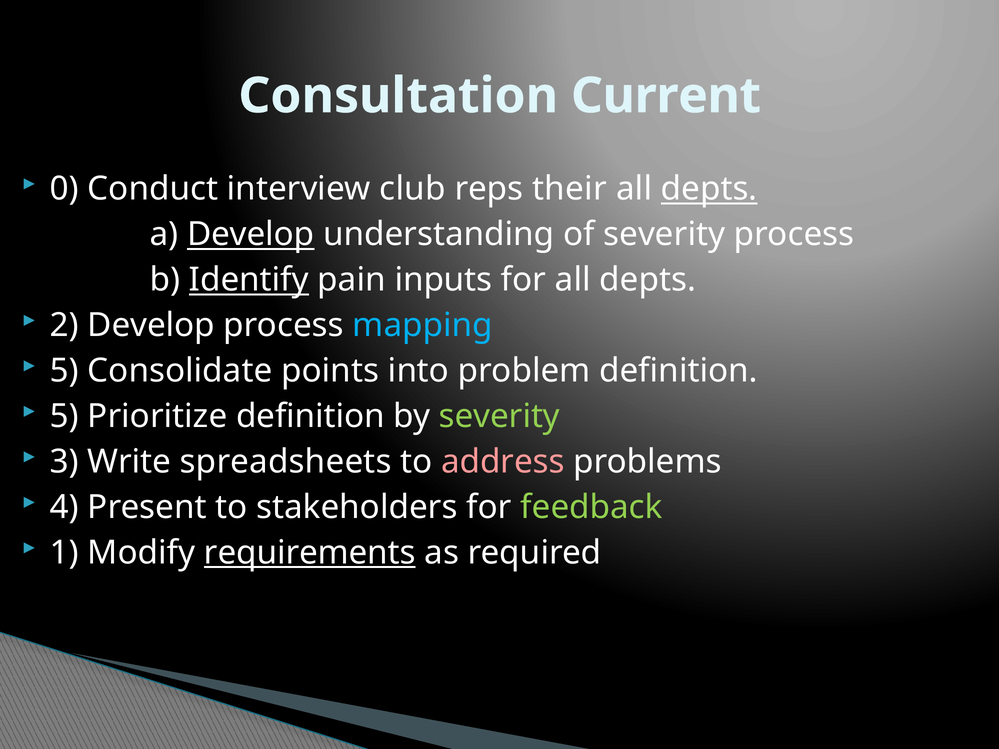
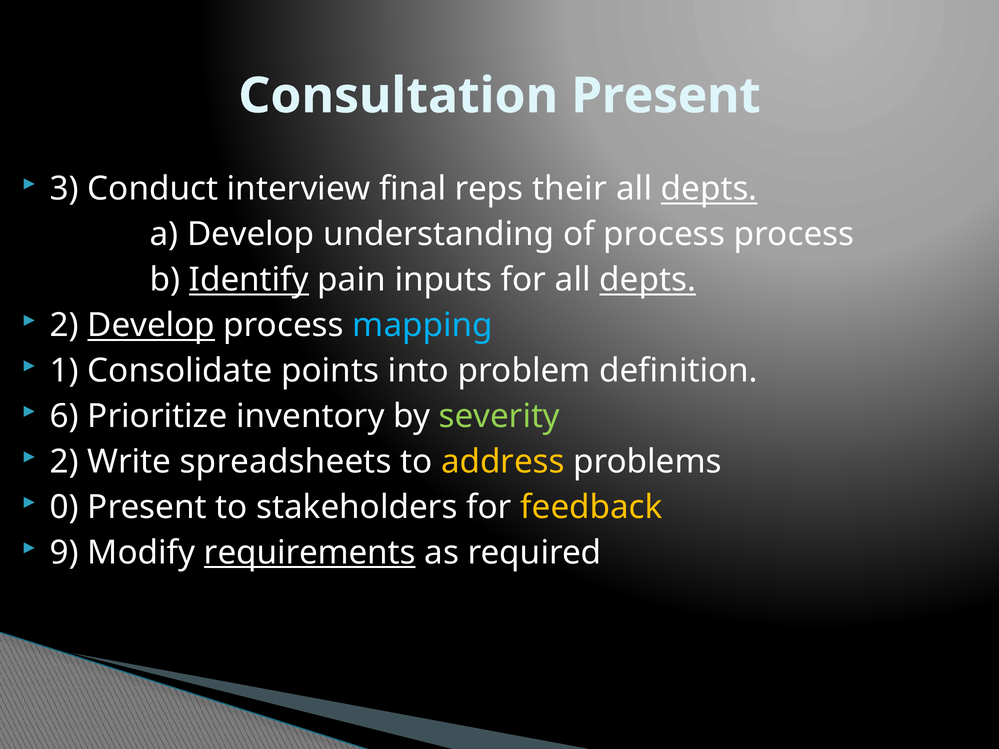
Consultation Current: Current -> Present
0: 0 -> 3
club: club -> final
Develop at (251, 235) underline: present -> none
of severity: severity -> process
depts at (648, 280) underline: none -> present
Develop at (151, 326) underline: none -> present
5 at (64, 371): 5 -> 1
5 at (64, 417): 5 -> 6
Prioritize definition: definition -> inventory
3 at (64, 462): 3 -> 2
address colour: pink -> yellow
4: 4 -> 0
feedback colour: light green -> yellow
1: 1 -> 9
